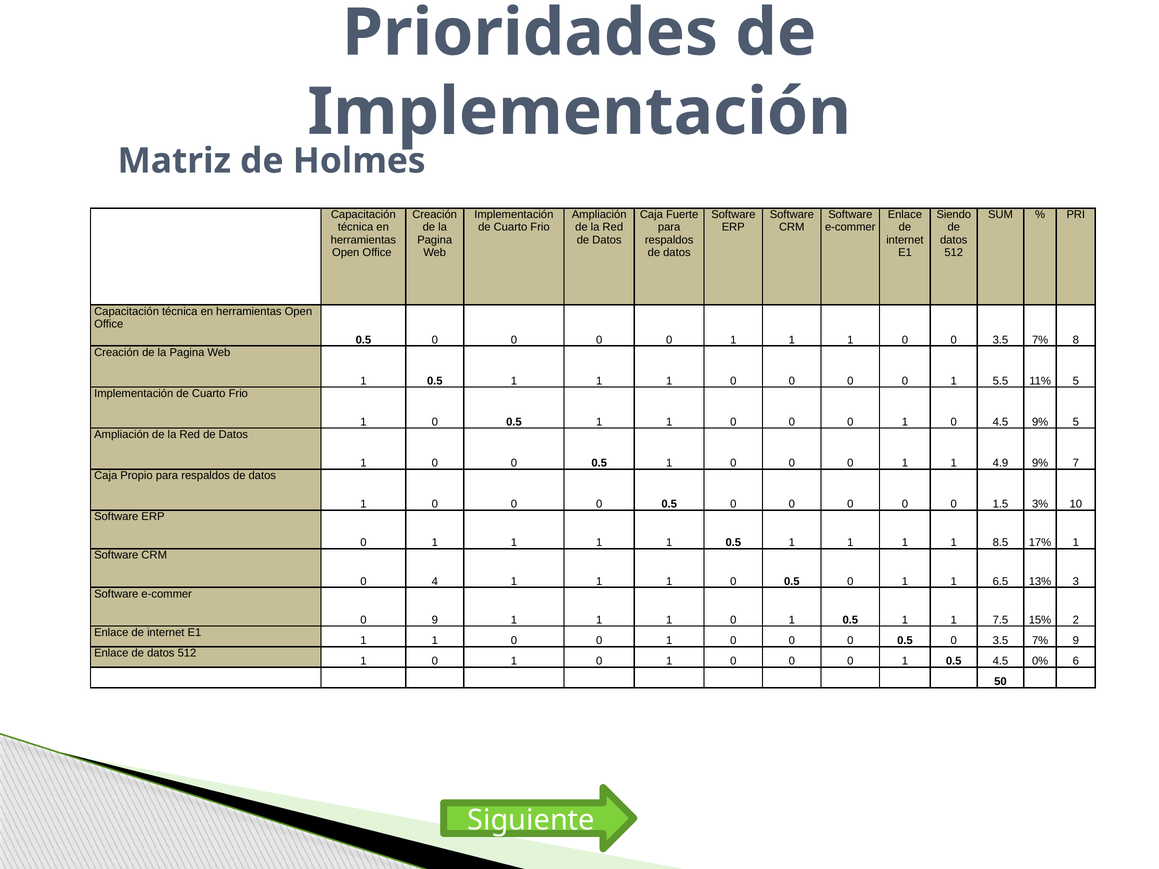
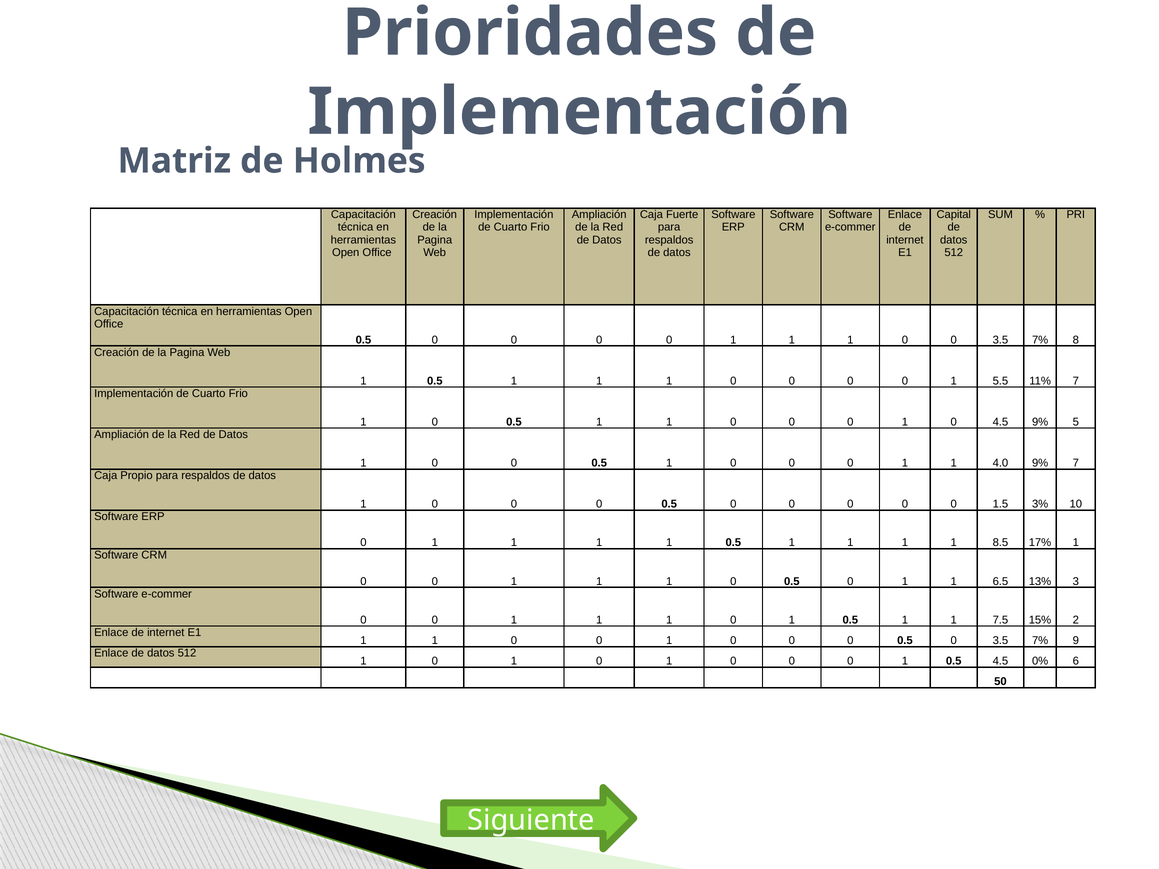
Siendo: Siendo -> Capital
11% 5: 5 -> 7
4.9: 4.9 -> 4.0
4 at (435, 582): 4 -> 0
9 at (435, 620): 9 -> 0
